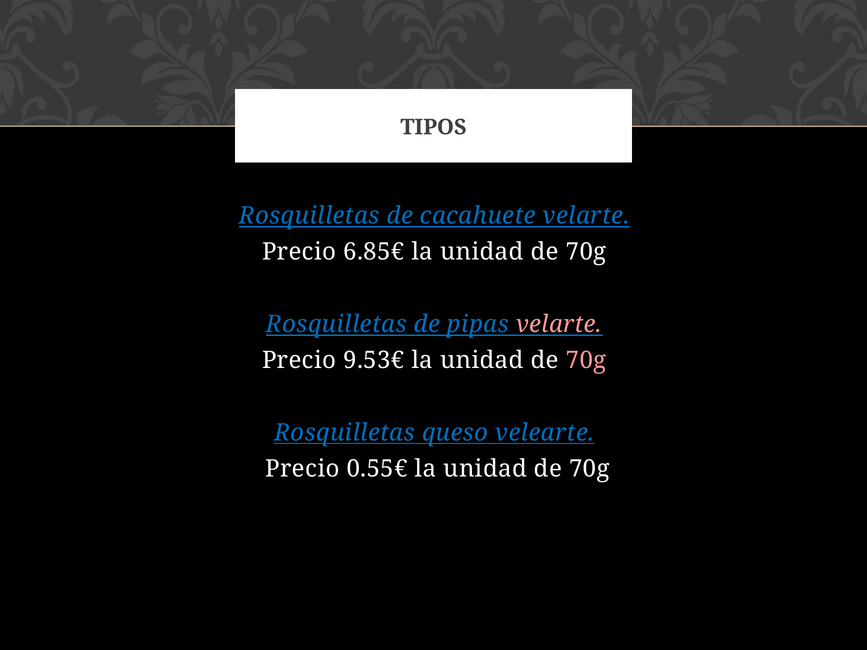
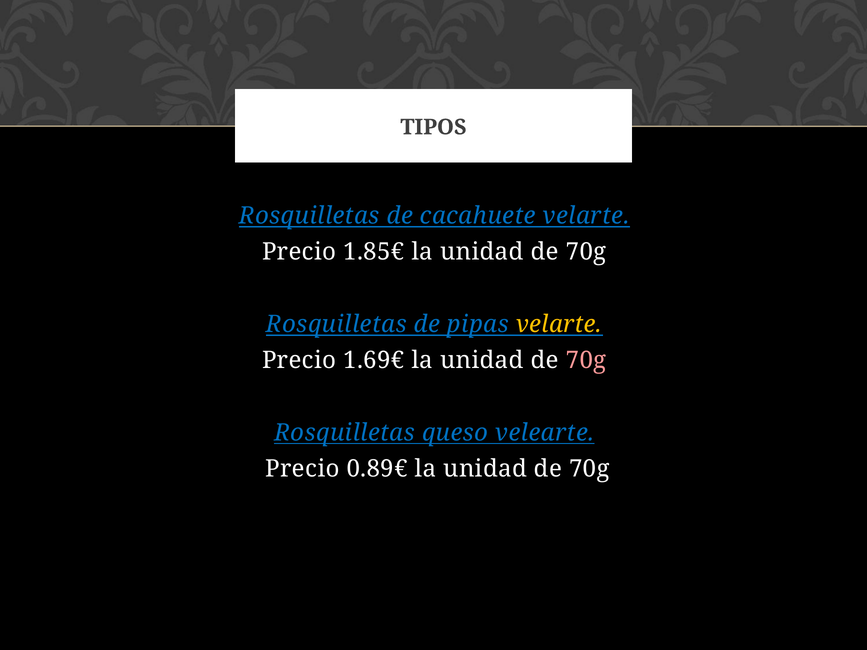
6.85€: 6.85€ -> 1.85€
velarte at (559, 324) colour: pink -> yellow
9.53€: 9.53€ -> 1.69€
0.55€: 0.55€ -> 0.89€
